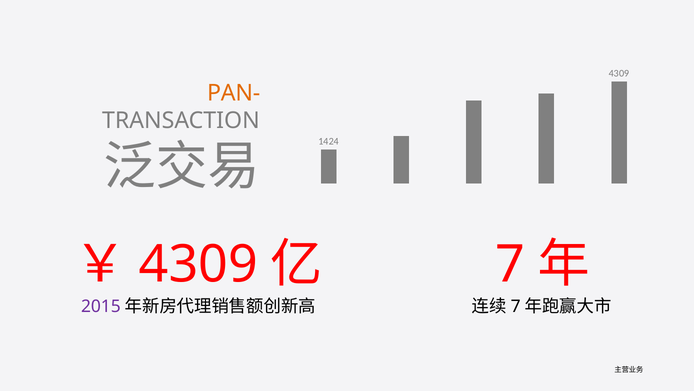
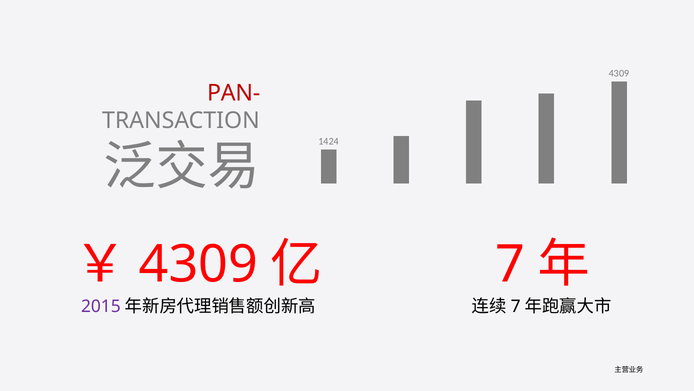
PAN- colour: orange -> red
